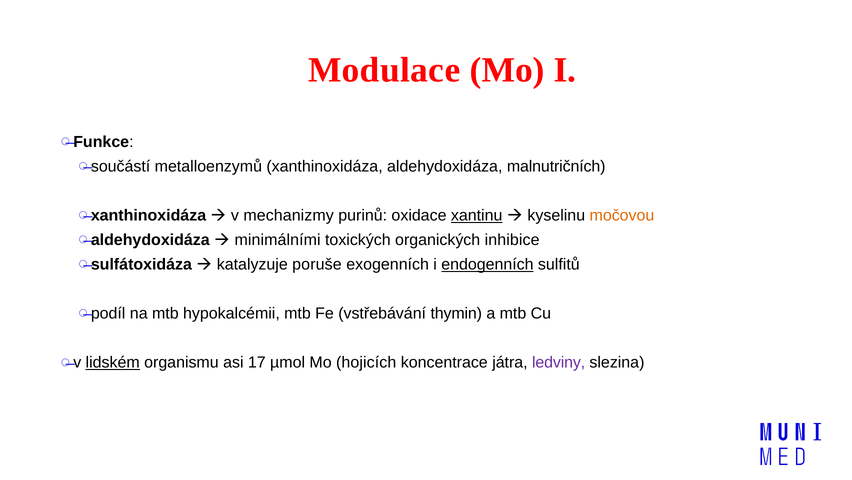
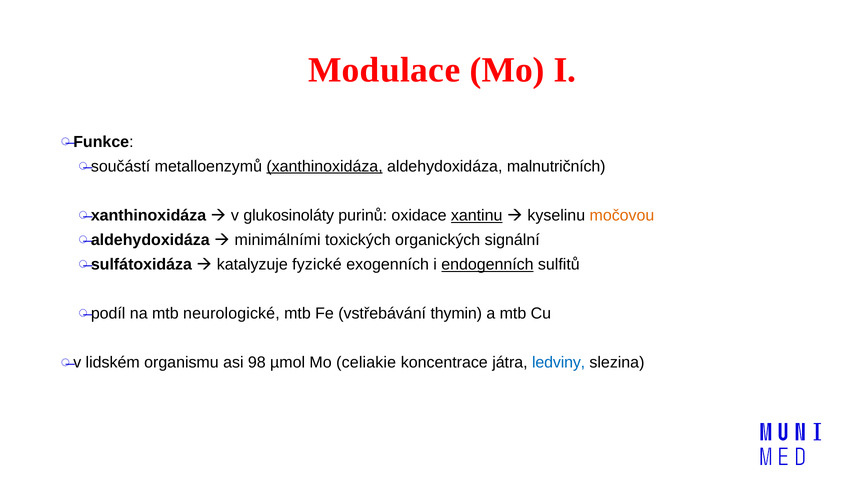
xanthinoxidáza underline: none -> present
mechanizmy: mechanizmy -> glukosinoláty
inhibice: inhibice -> signální
poruše: poruše -> fyzické
hypokalcémii: hypokalcémii -> neurologické
lidském underline: present -> none
17: 17 -> 98
hojicích: hojicích -> celiakie
ledviny colour: purple -> blue
